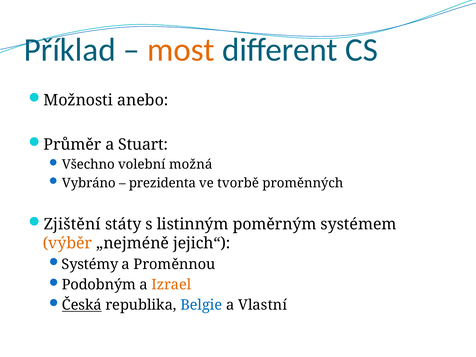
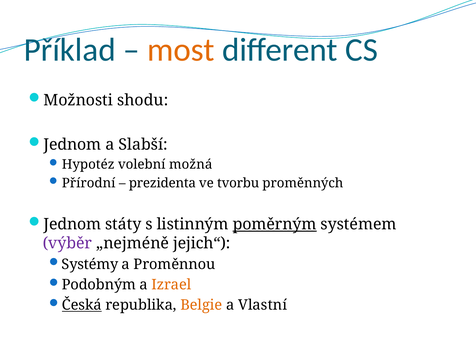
anebo: anebo -> shodu
Průměr at (72, 145): Průměr -> Jednom
Stuart: Stuart -> Slabší
Všechno: Všechno -> Hypotéz
Vybráno: Vybráno -> Přírodní
tvorbě: tvorbě -> tvorbu
Zjištění at (72, 224): Zjištění -> Jednom
poměrným underline: none -> present
výběr colour: orange -> purple
Belgie colour: blue -> orange
